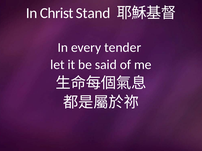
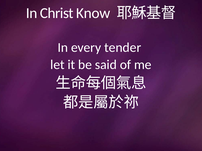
Stand: Stand -> Know
